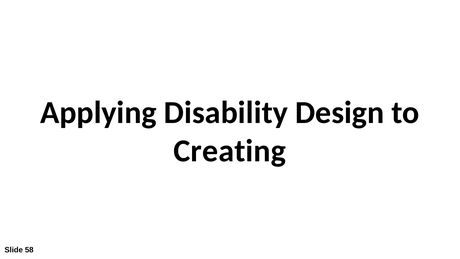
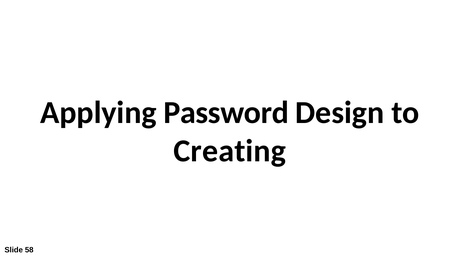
Disability: Disability -> Password
